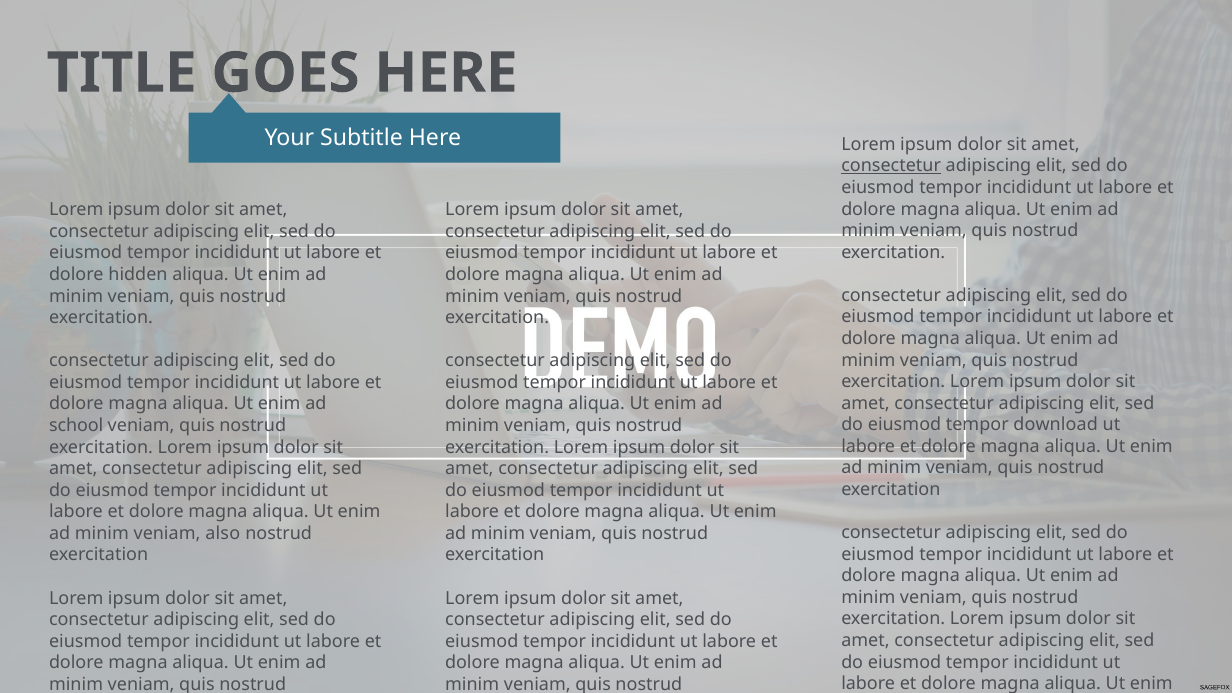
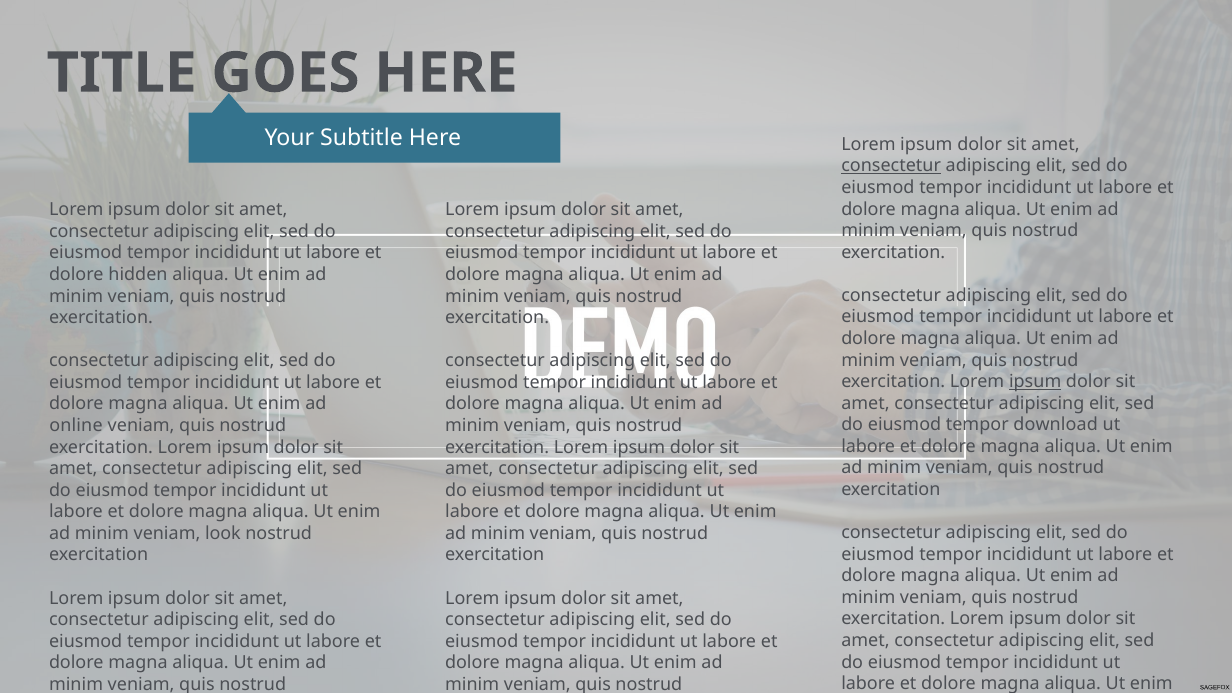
ipsum at (1035, 382) underline: none -> present
school: school -> online
also: also -> look
